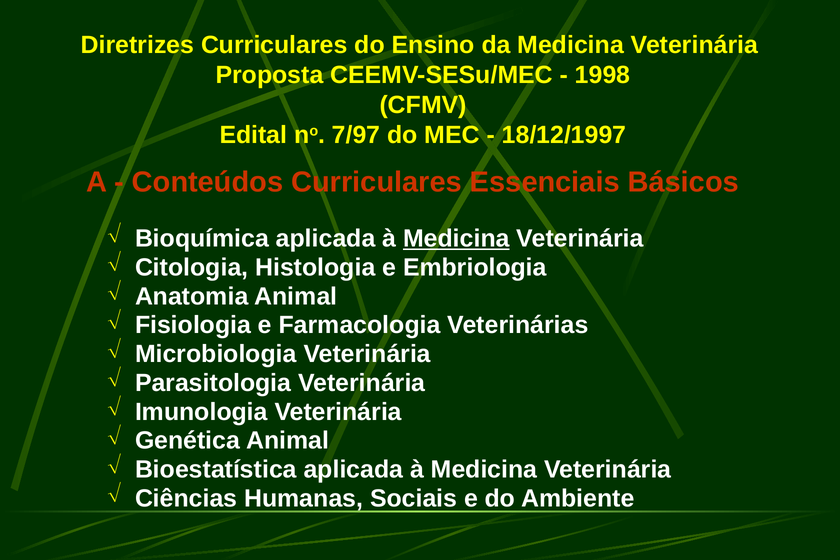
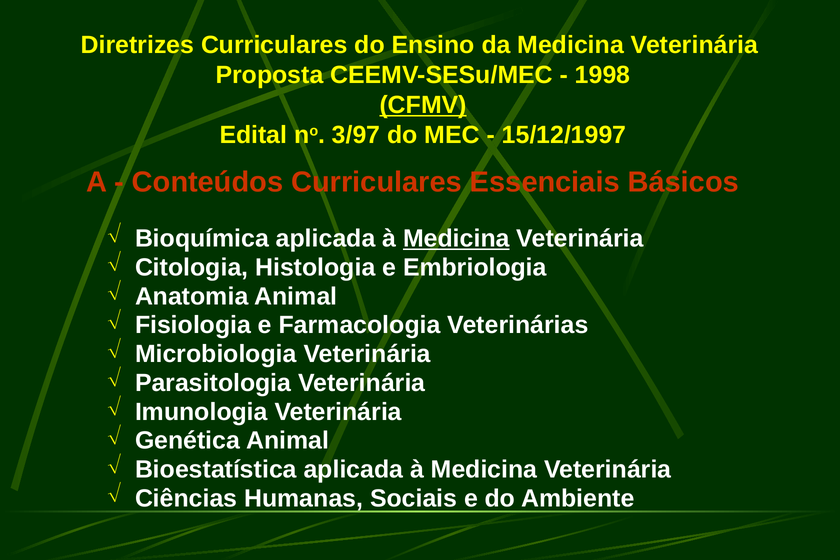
CFMV underline: none -> present
7/97: 7/97 -> 3/97
18/12/1997: 18/12/1997 -> 15/12/1997
